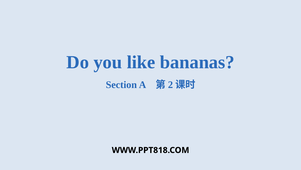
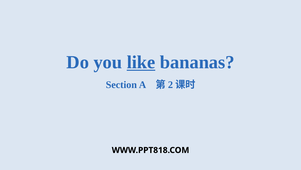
like underline: none -> present
